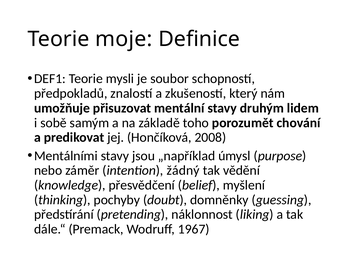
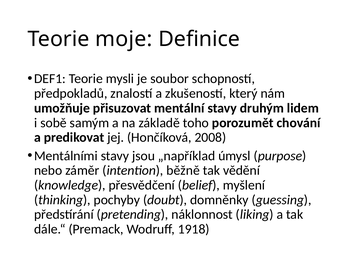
žádný: žádný -> běžně
1967: 1967 -> 1918
